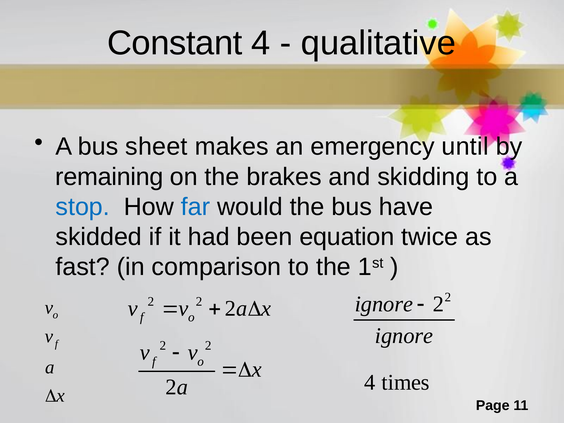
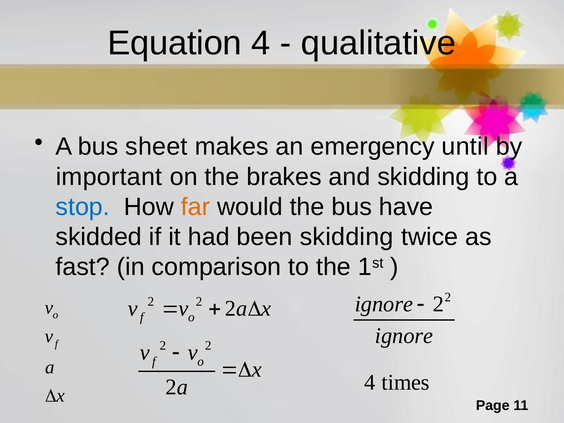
Constant: Constant -> Equation
remaining: remaining -> important
far colour: blue -> orange
been equation: equation -> skidding
